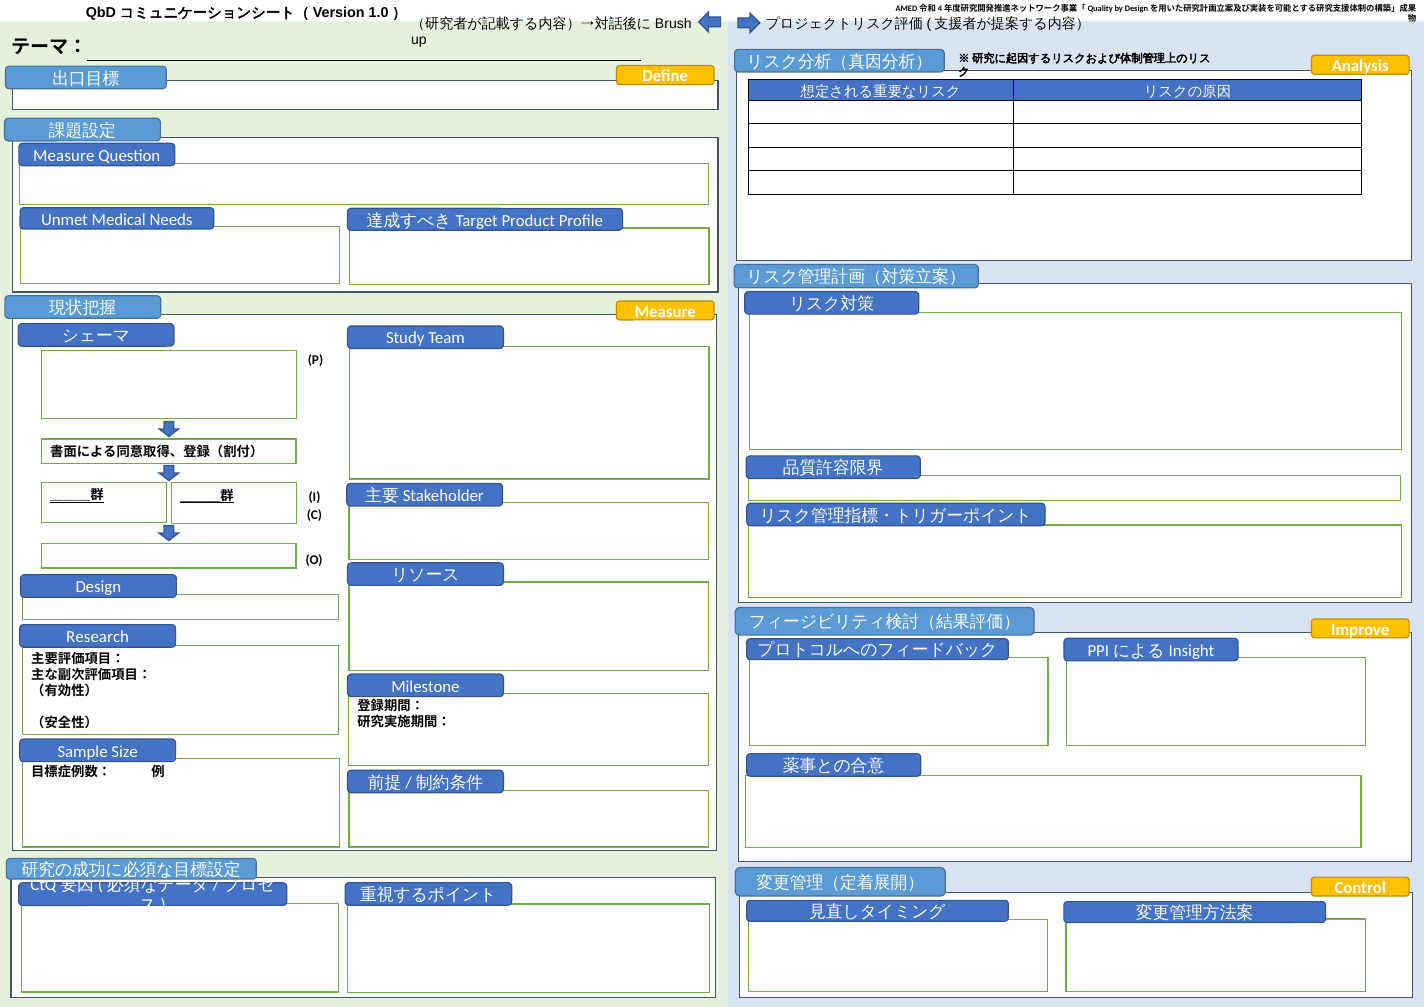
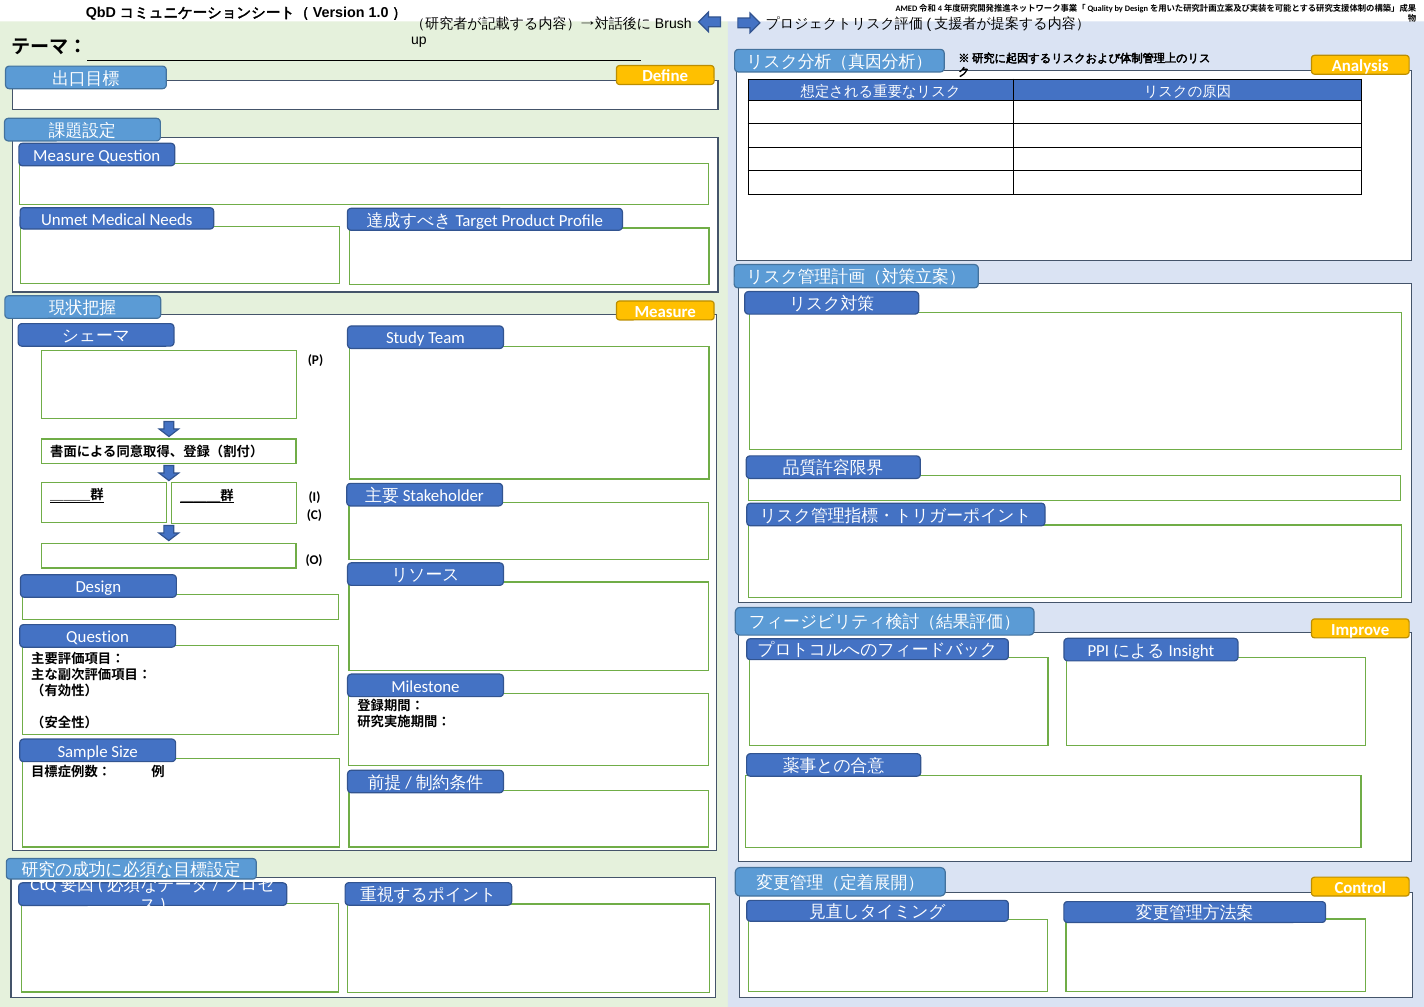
Research at (98, 637): Research -> Question
